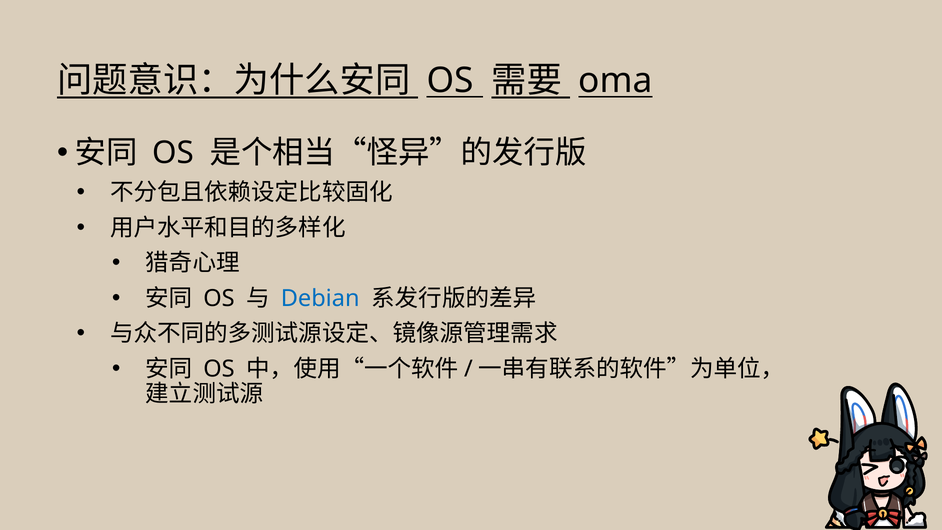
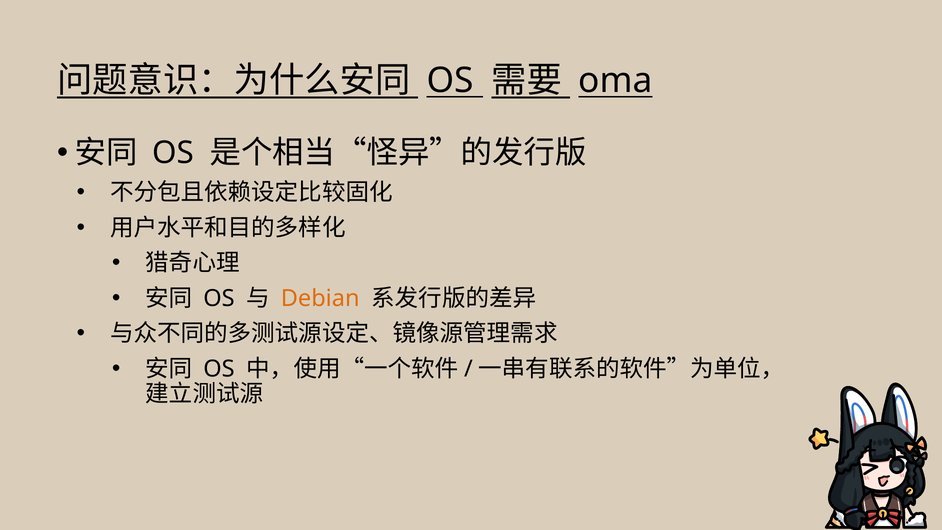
Debian colour: blue -> orange
